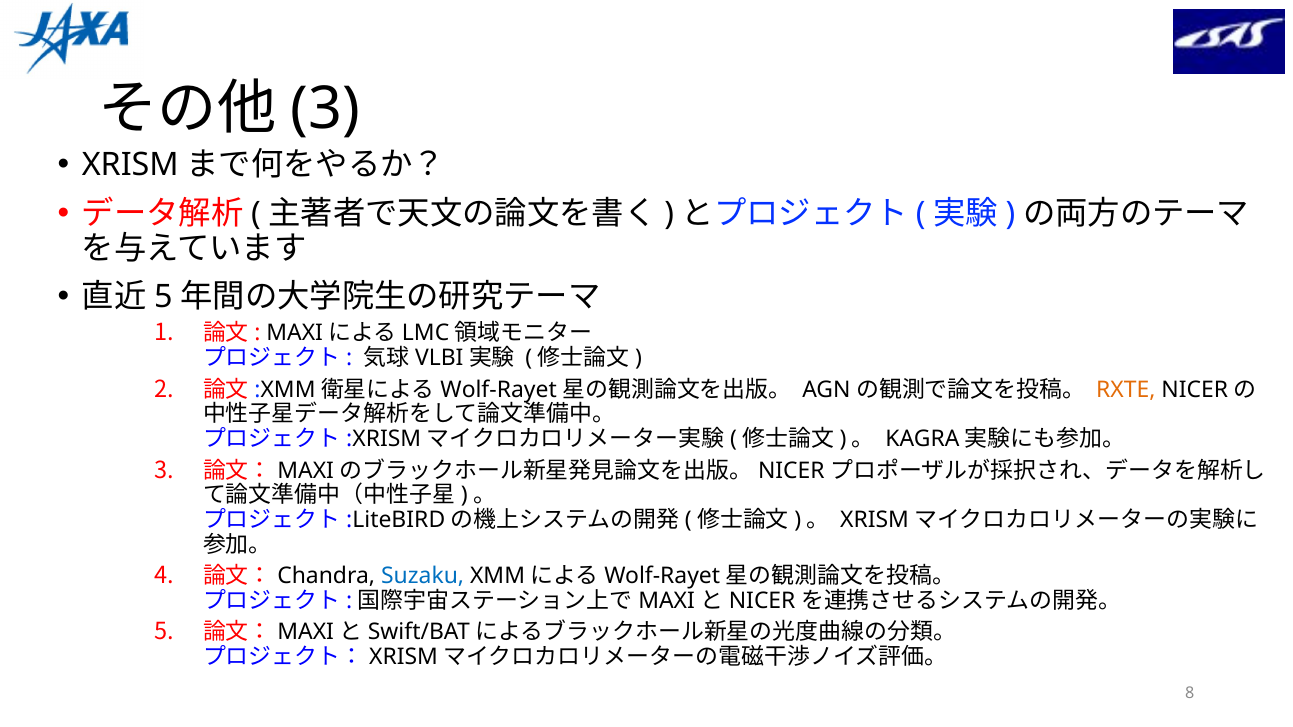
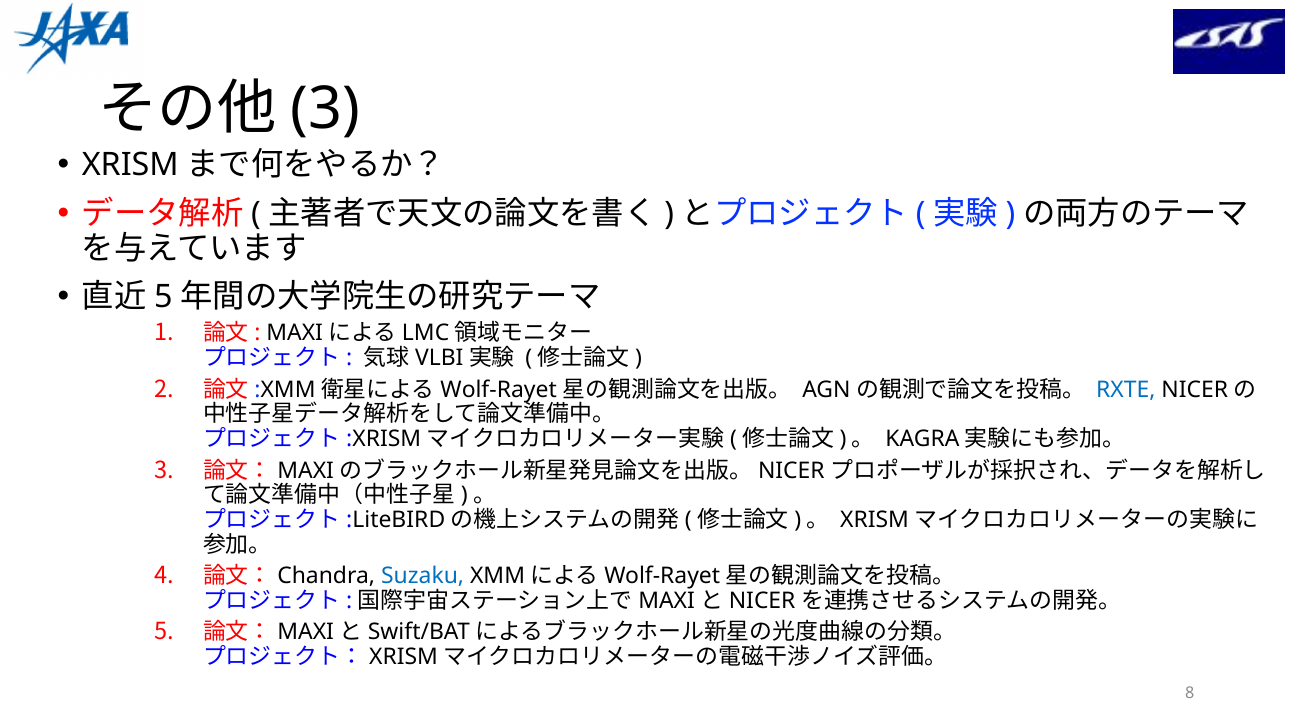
RXTE colour: orange -> blue
